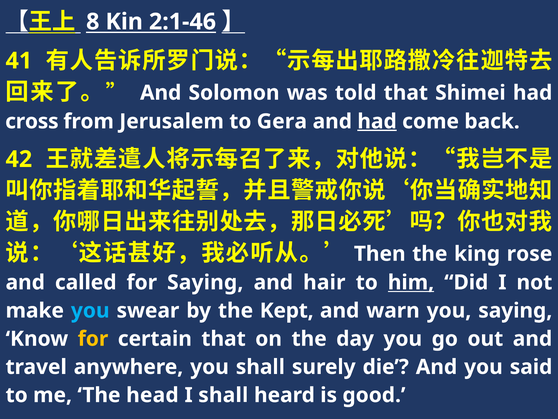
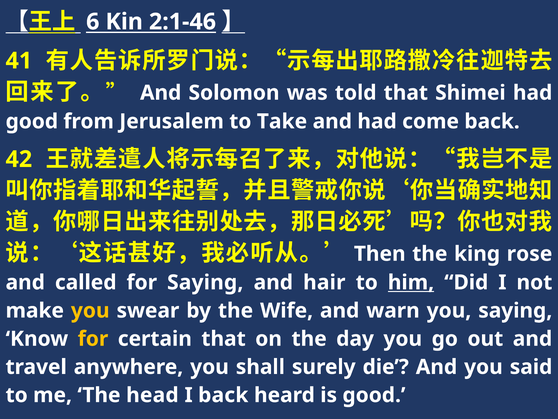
8: 8 -> 6
cross at (32, 121): cross -> good
Gera: Gera -> Take
had at (377, 121) underline: present -> none
you at (90, 310) colour: light blue -> yellow
Kept: Kept -> Wife
I shall: shall -> back
